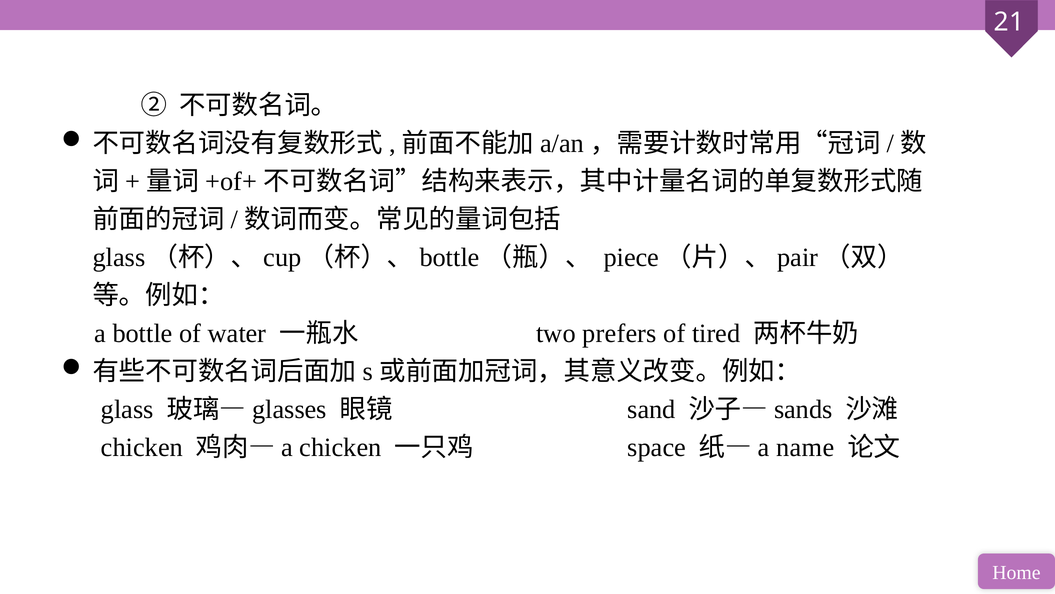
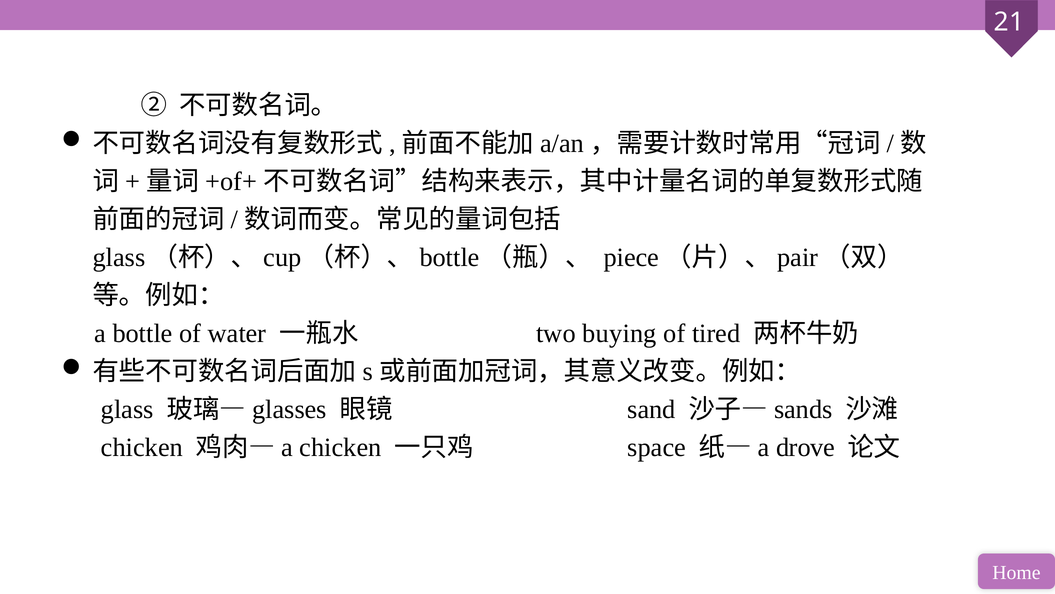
prefers: prefers -> buying
name: name -> drove
